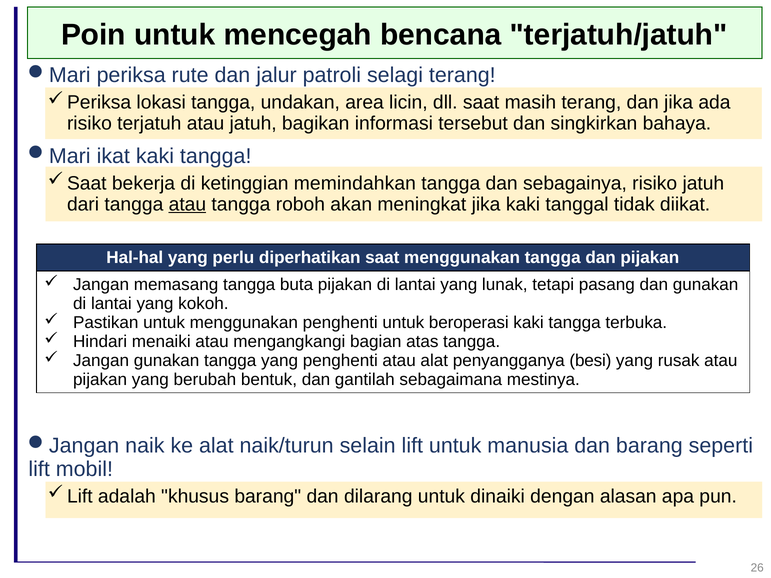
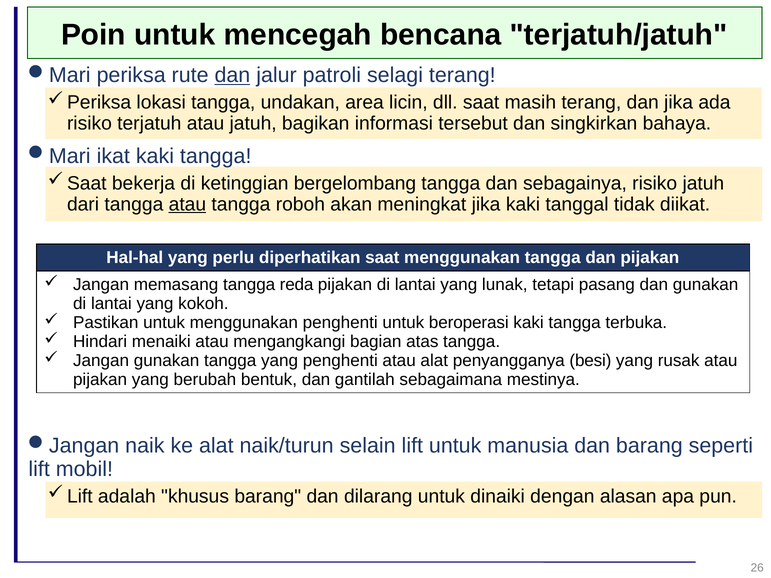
dan at (232, 75) underline: none -> present
memindahkan: memindahkan -> bergelombang
buta: buta -> reda
